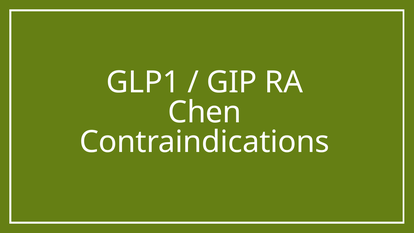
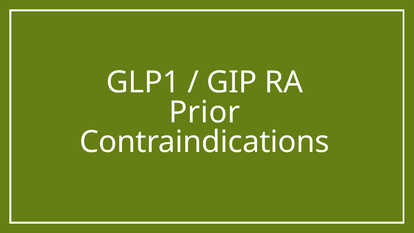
Chen: Chen -> Prior
